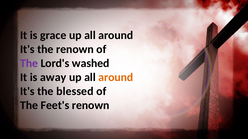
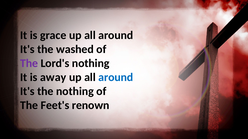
the renown: renown -> washed
Lord's washed: washed -> nothing
around at (116, 78) colour: orange -> blue
the blessed: blessed -> nothing
